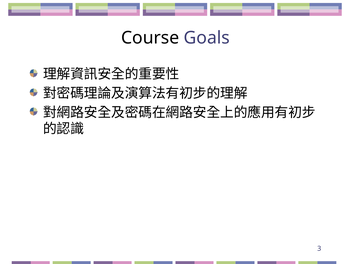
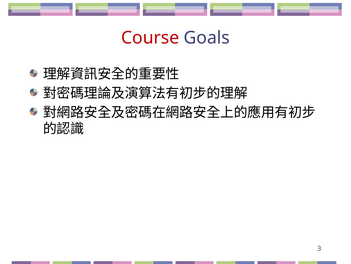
Course colour: black -> red
